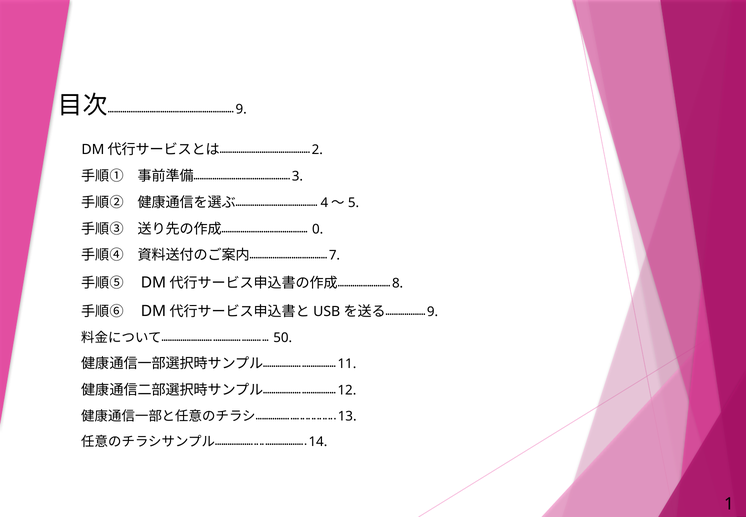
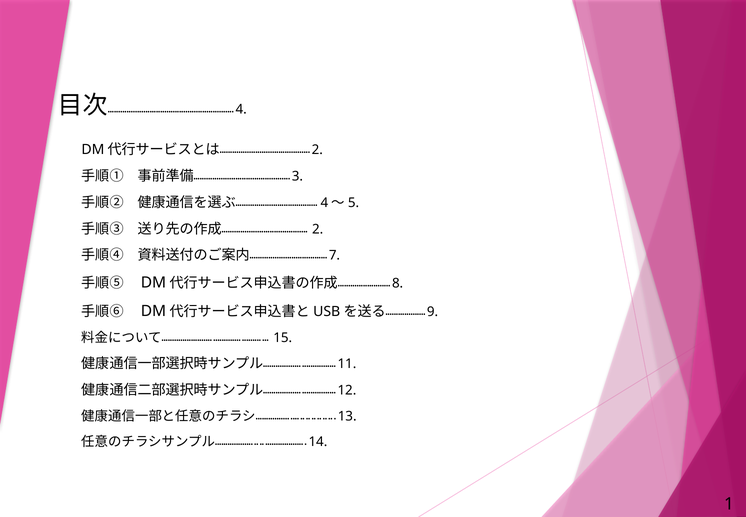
9 at (241, 109): 9 -> 4
0 at (318, 229): 0 -> 2
50: 50 -> 15
